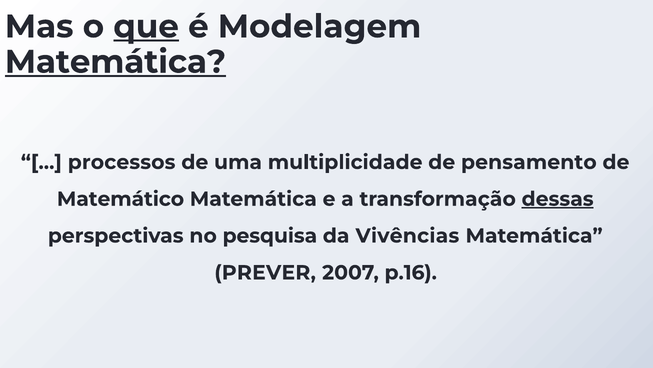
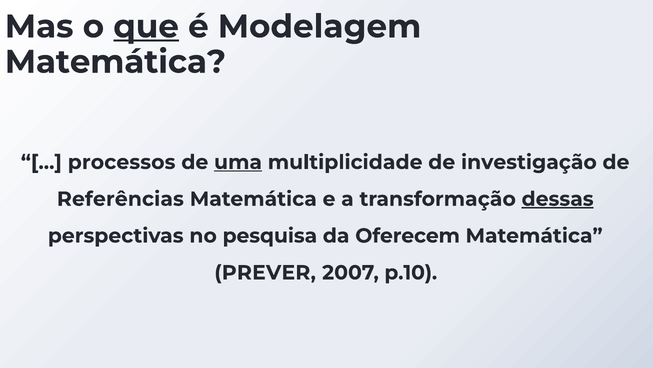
Matemática at (116, 62) underline: present -> none
uma underline: none -> present
pensamento: pensamento -> investigação
Matemático: Matemático -> Referências
Vivências: Vivências -> Oferecem
p.16: p.16 -> p.10
